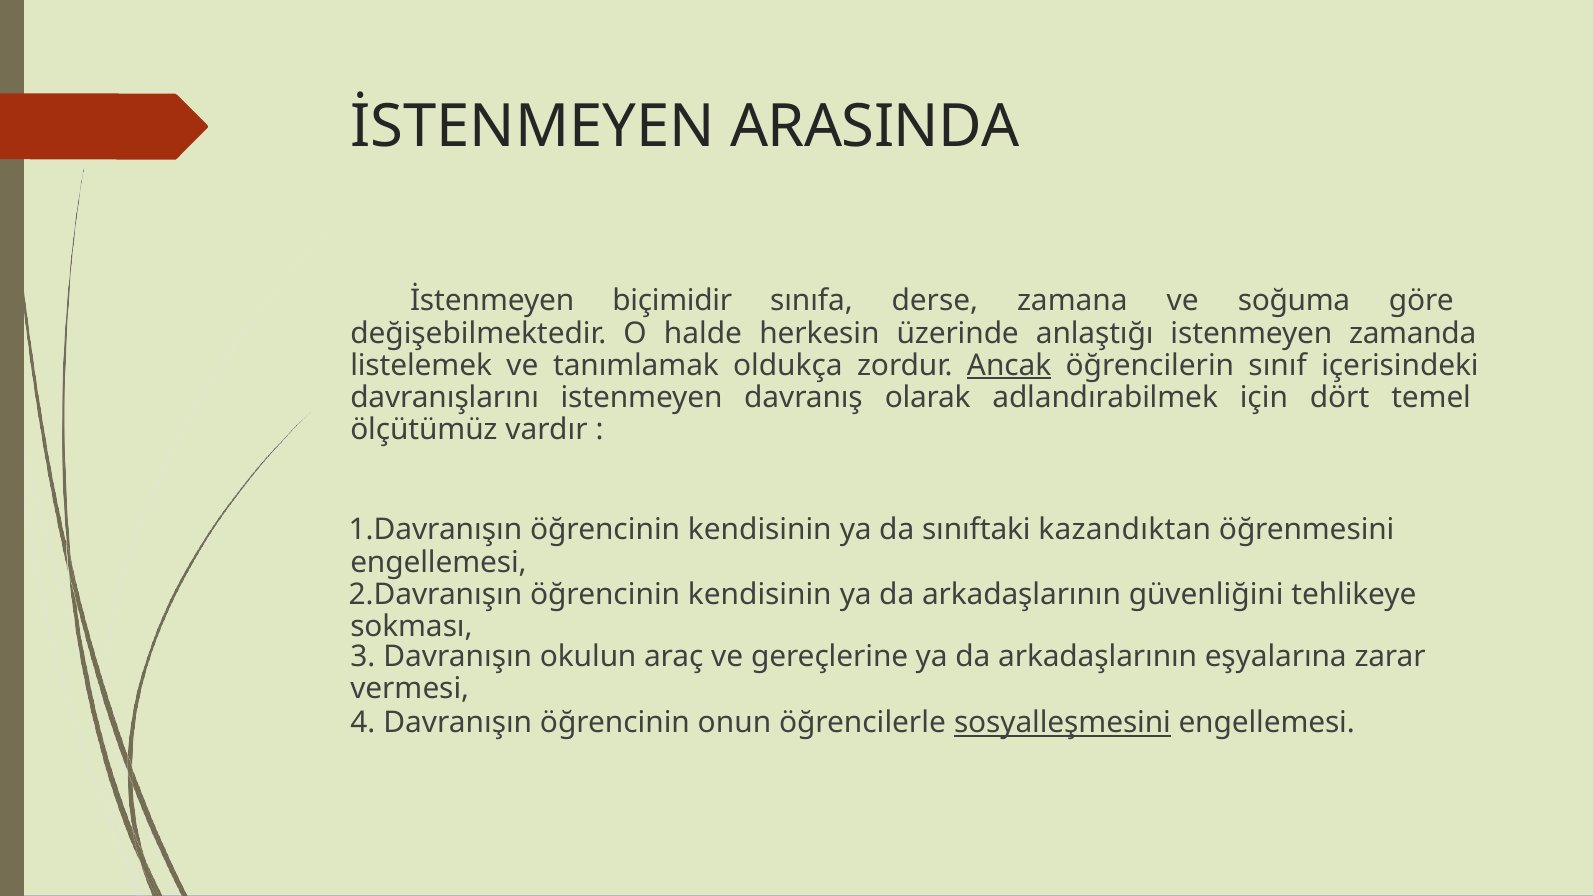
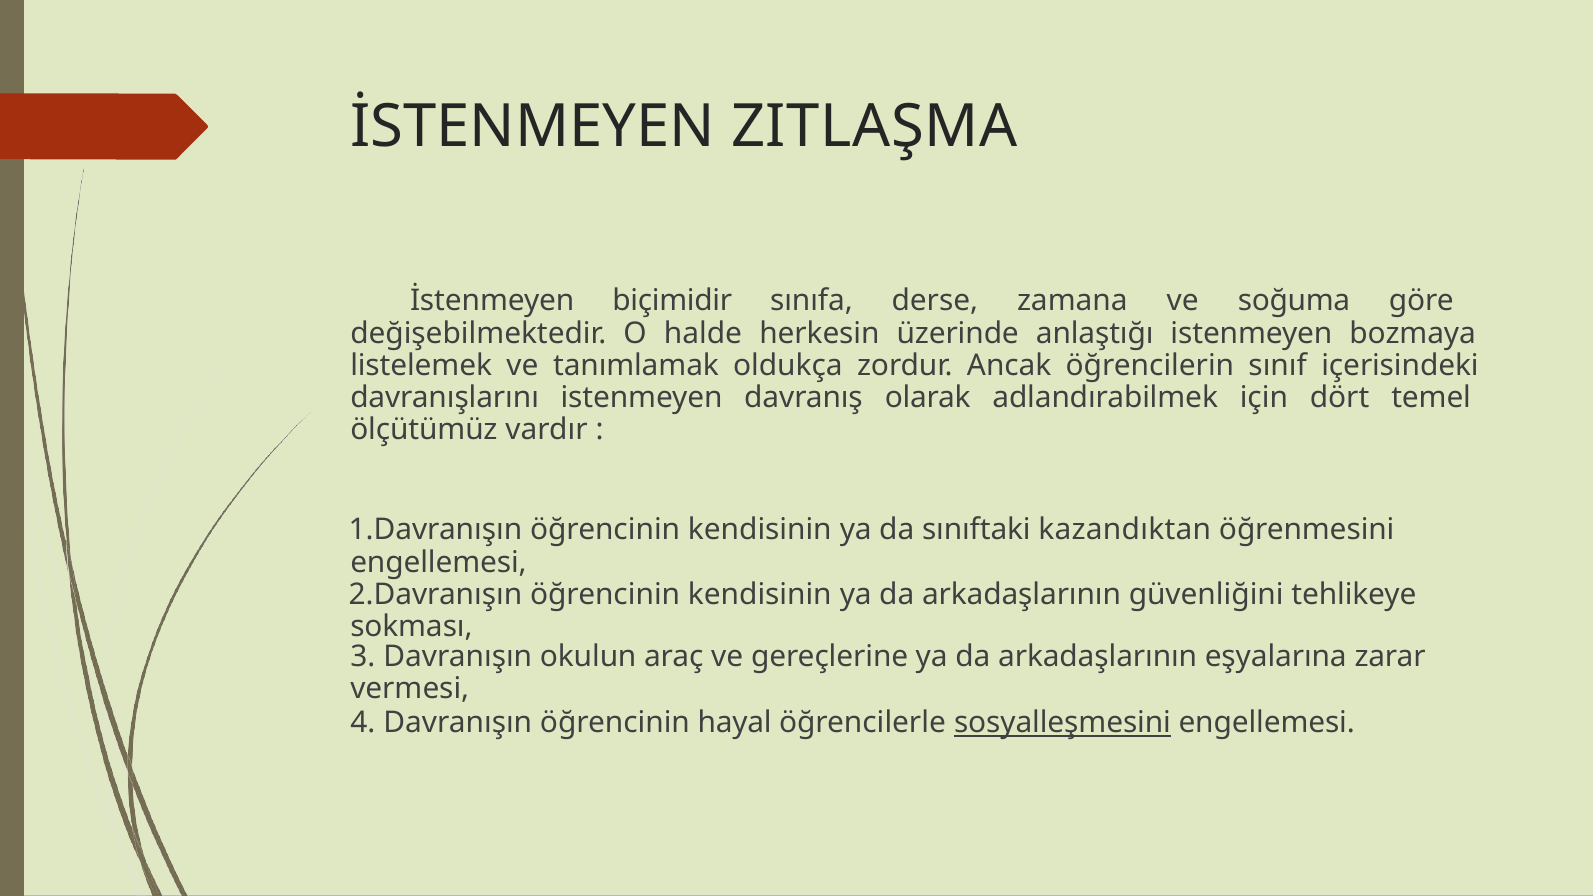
ARASINDA: ARASINDA -> ZITLAŞMA
zamanda: zamanda -> bozmaya
Ancak underline: present -> none
onun: onun -> hayal
